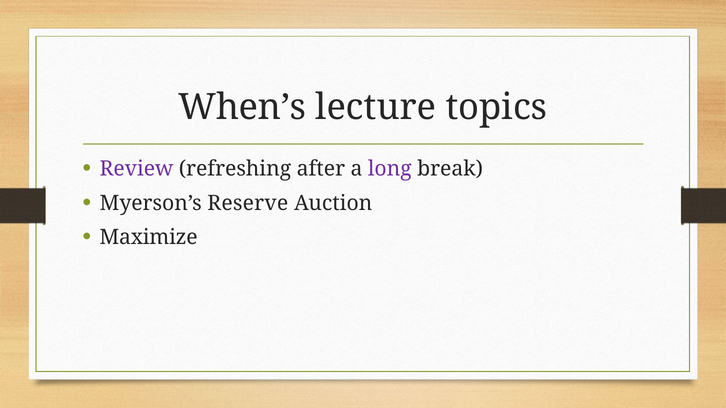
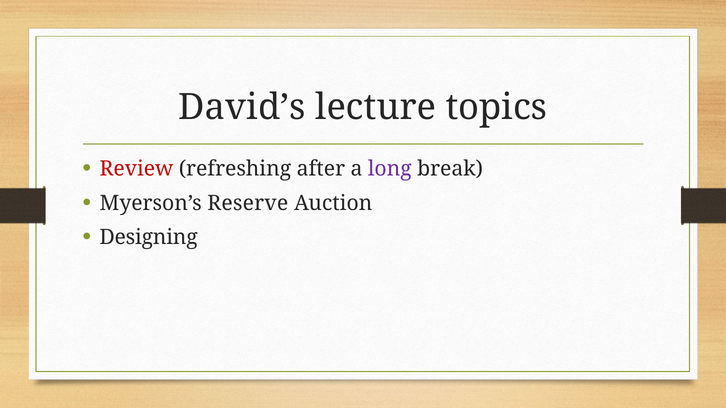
When’s: When’s -> David’s
Review colour: purple -> red
Maximize: Maximize -> Designing
